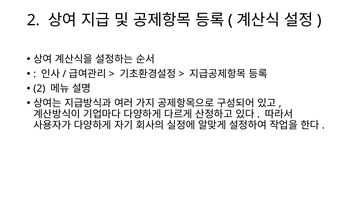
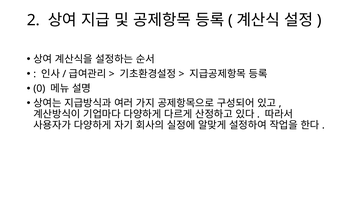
2 at (39, 89): 2 -> 0
